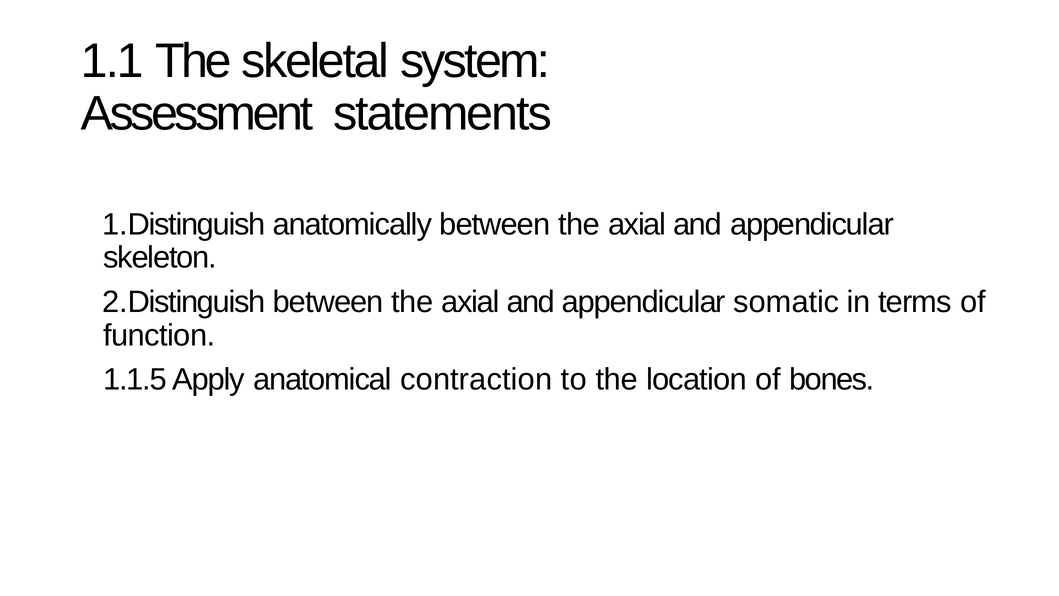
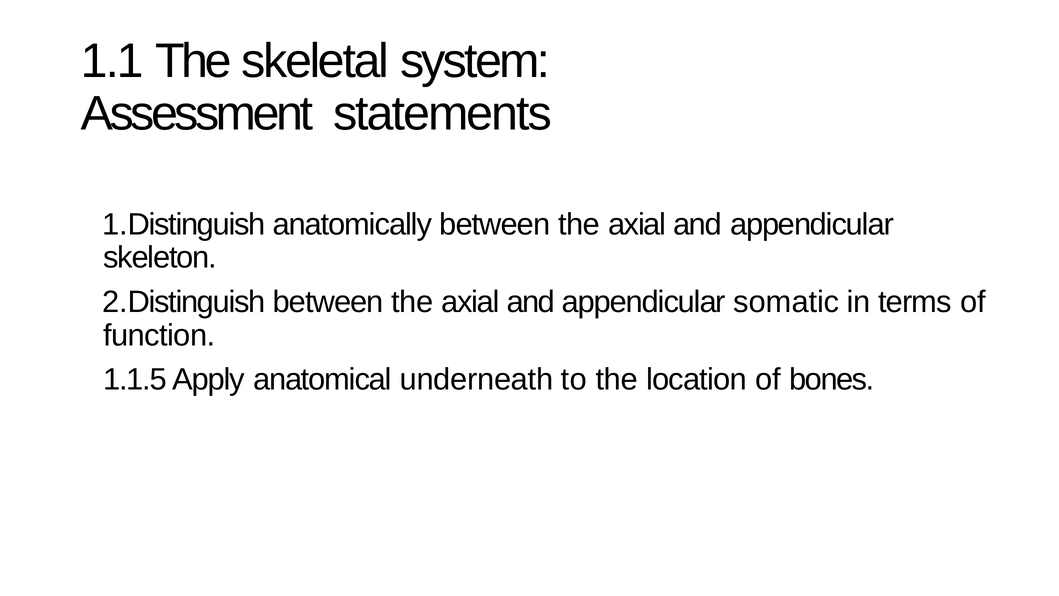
contraction: contraction -> underneath
